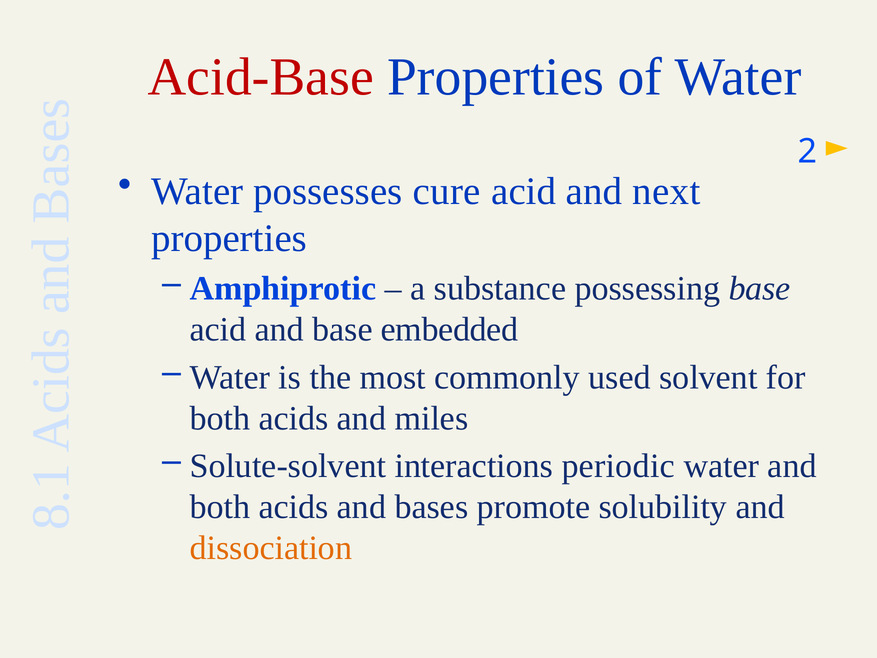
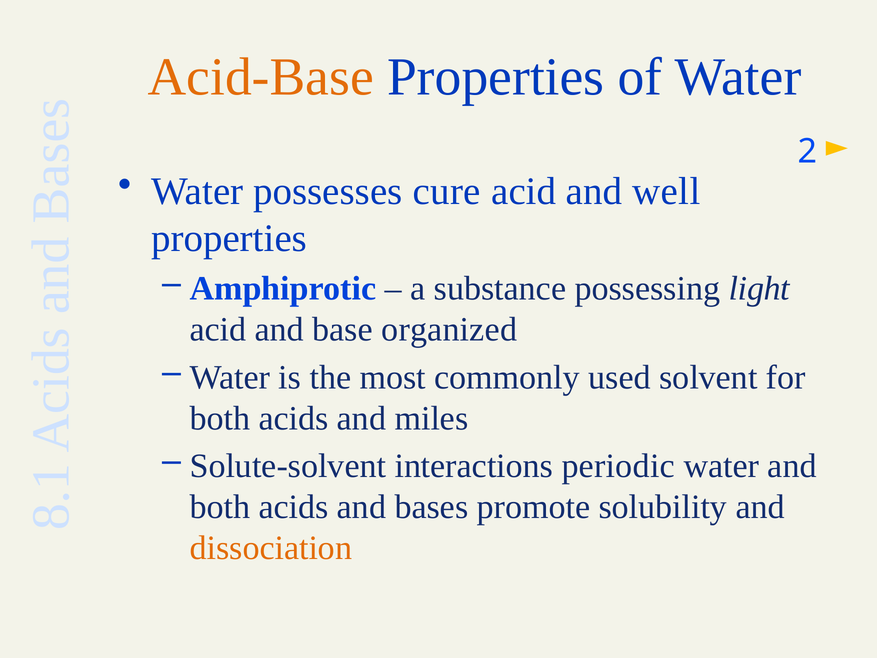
Acid-Base colour: red -> orange
next: next -> well
possessing base: base -> light
embedded: embedded -> organized
